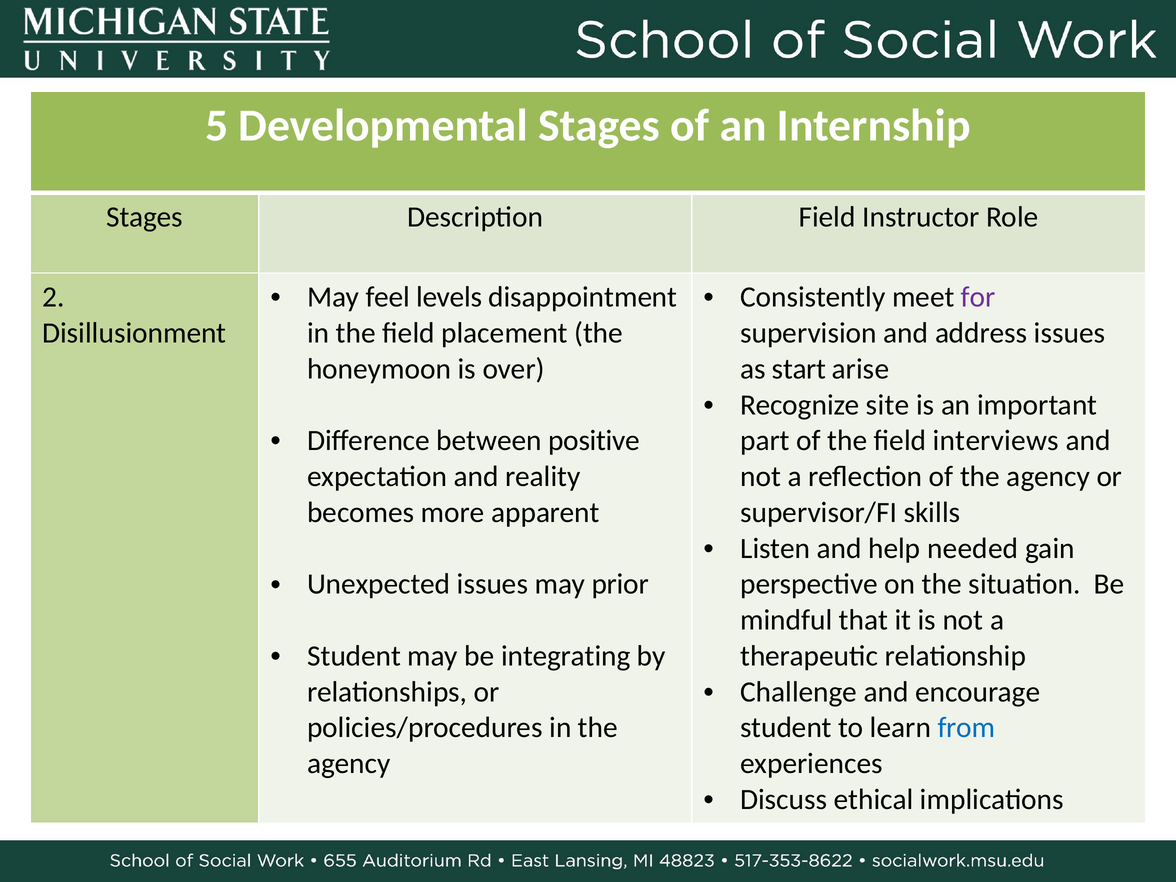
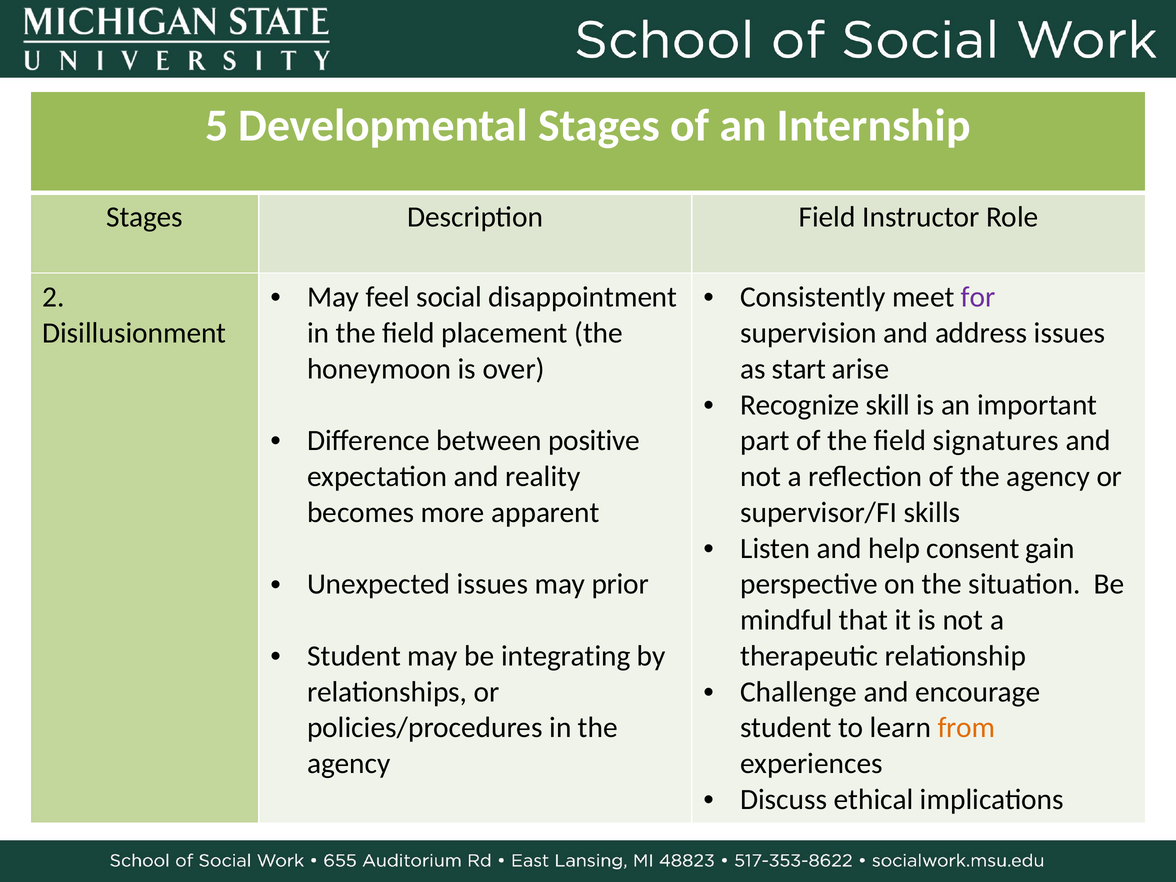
levels: levels -> social
site: site -> skill
interviews: interviews -> signatures
needed: needed -> consent
from colour: blue -> orange
